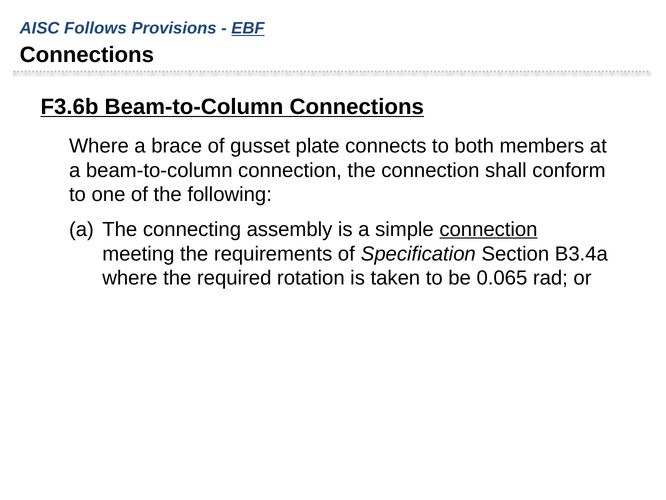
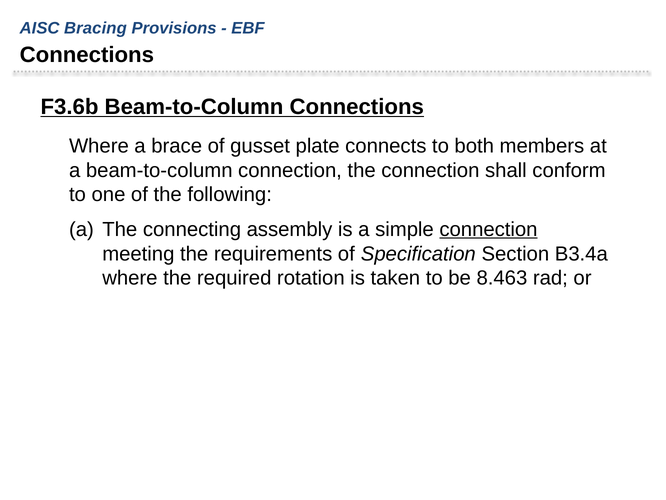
Follows: Follows -> Bracing
EBF underline: present -> none
0.065: 0.065 -> 8.463
